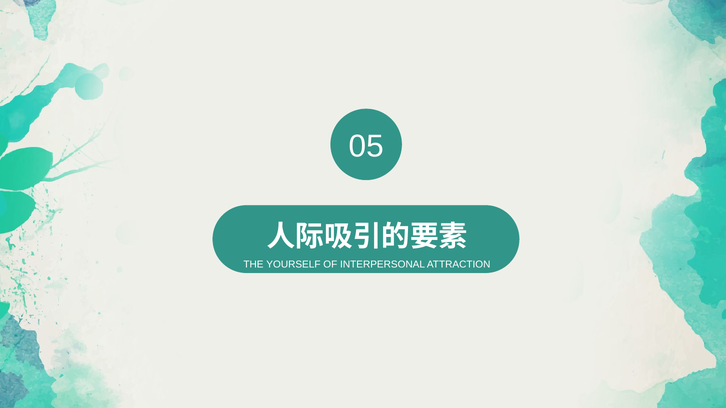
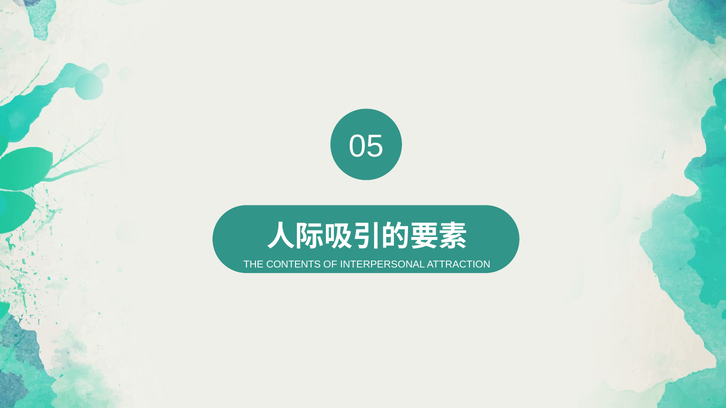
YOURSELF: YOURSELF -> CONTENTS
